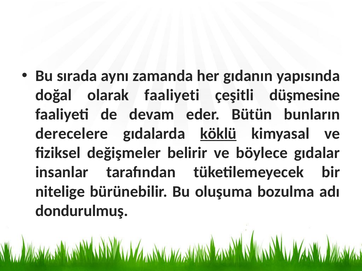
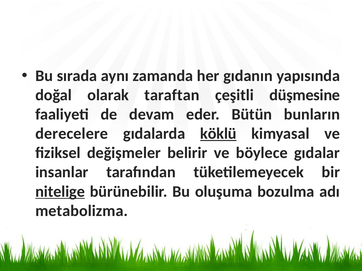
olarak faaliyeti: faaliyeti -> taraftan
nitelige underline: none -> present
dondurulmuş: dondurulmuş -> metabolizma
